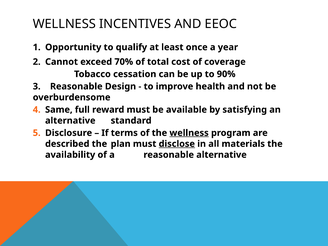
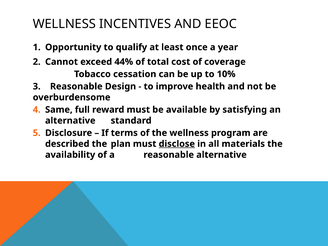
70%: 70% -> 44%
90%: 90% -> 10%
wellness at (189, 133) underline: present -> none
